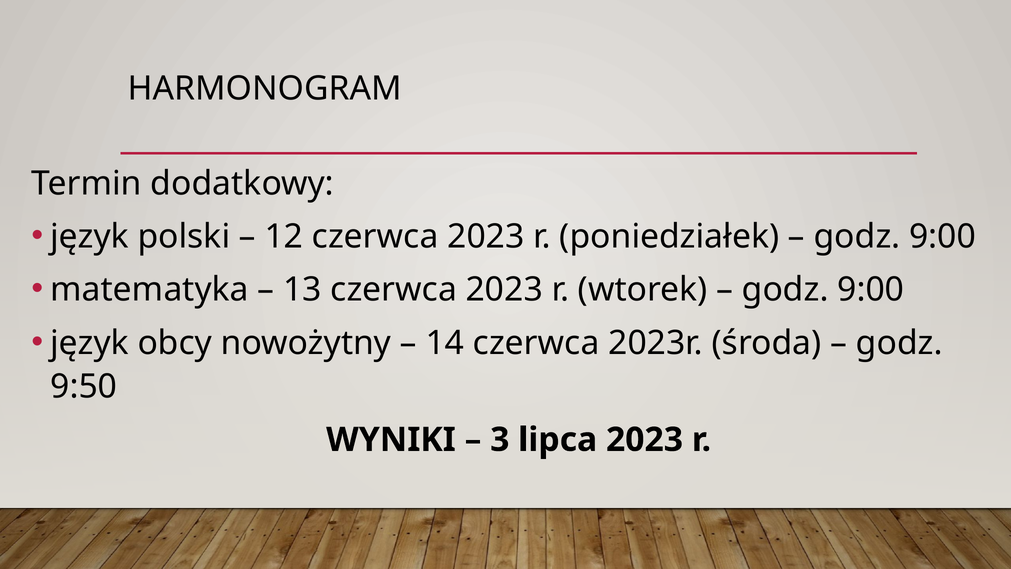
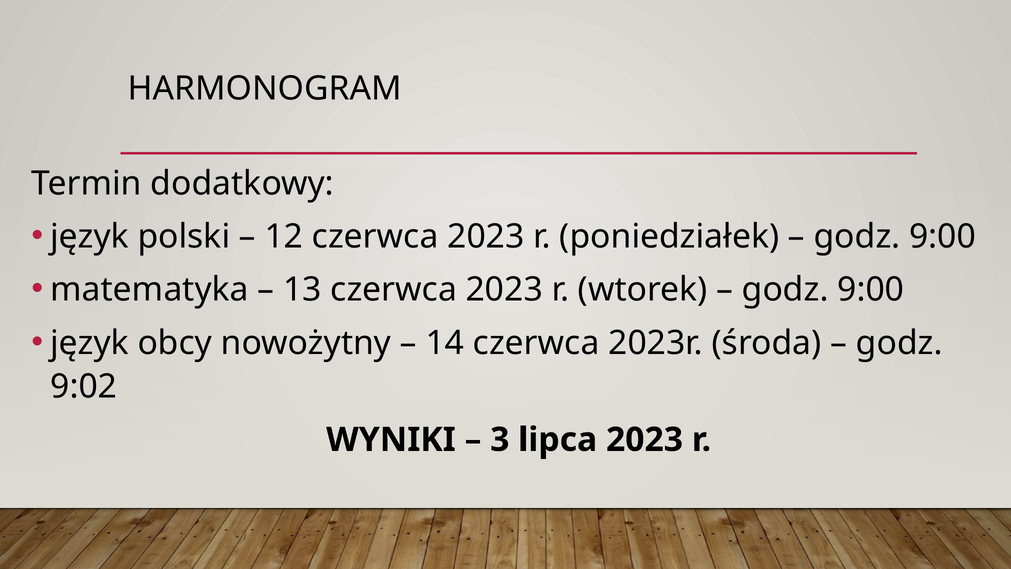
9:50: 9:50 -> 9:02
